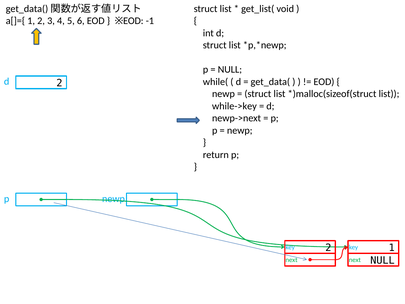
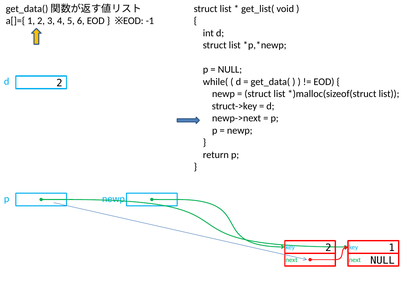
while->key: while->key -> struct->key
